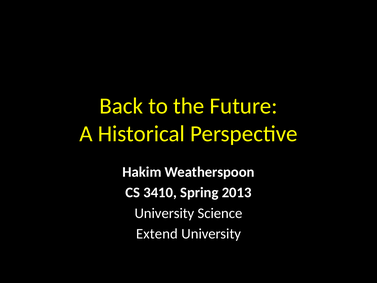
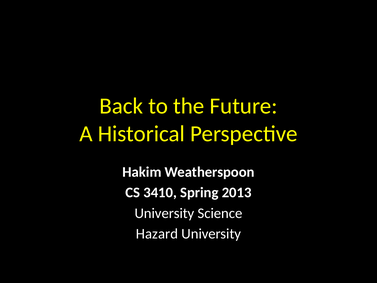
Extend: Extend -> Hazard
